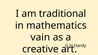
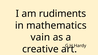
traditional: traditional -> rudiments
